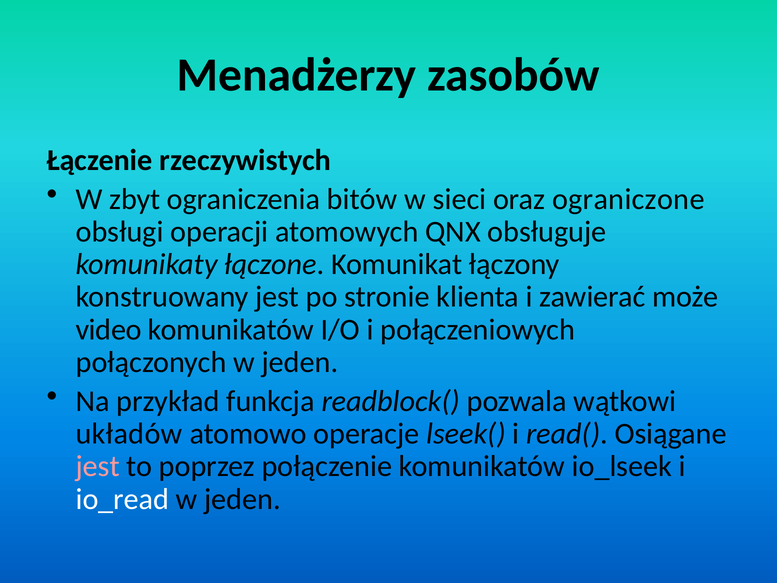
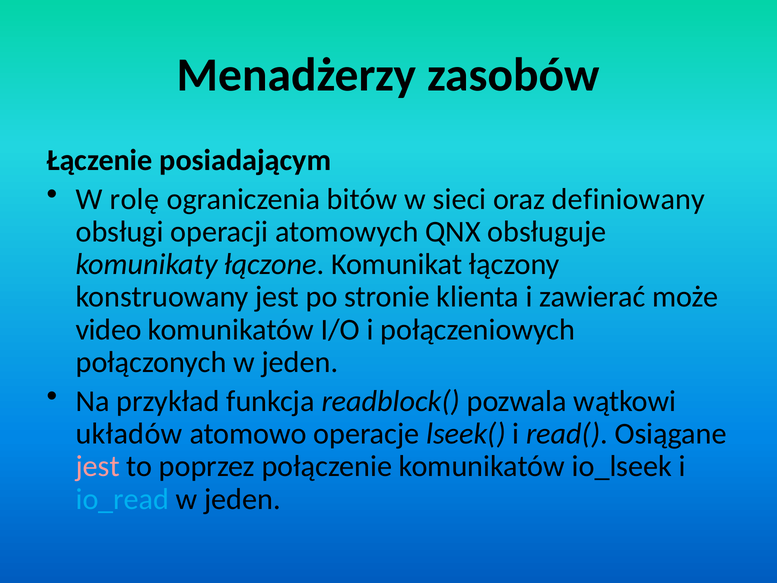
rzeczywistych: rzeczywistych -> posiadającym
zbyt: zbyt -> rolę
ograniczone: ograniczone -> definiowany
io_read colour: white -> light blue
